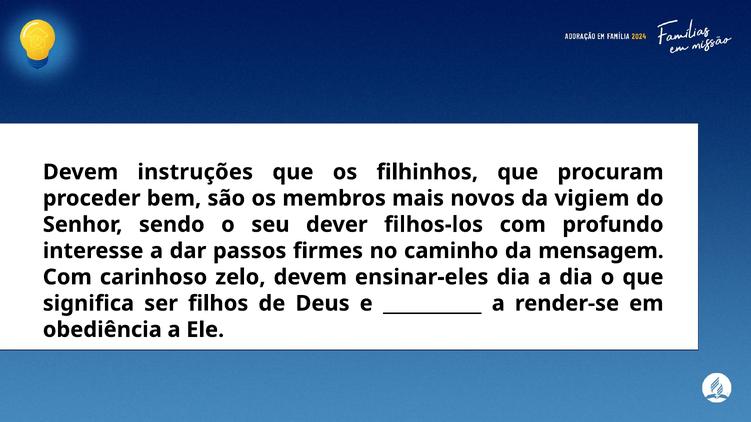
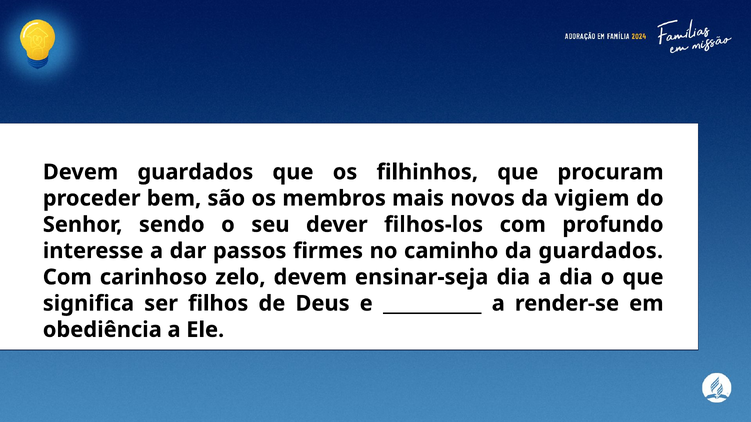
Devem instruções: instruções -> guardados
da mensagem: mensagem -> guardados
ensinar-eles: ensinar-eles -> ensinar-seja
